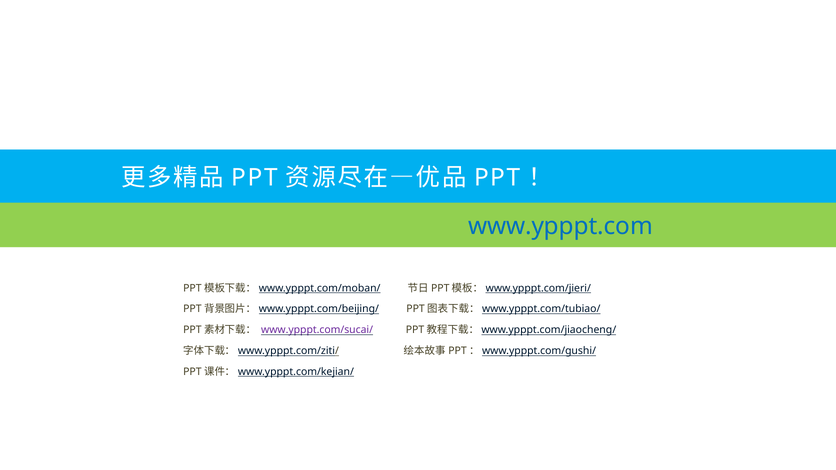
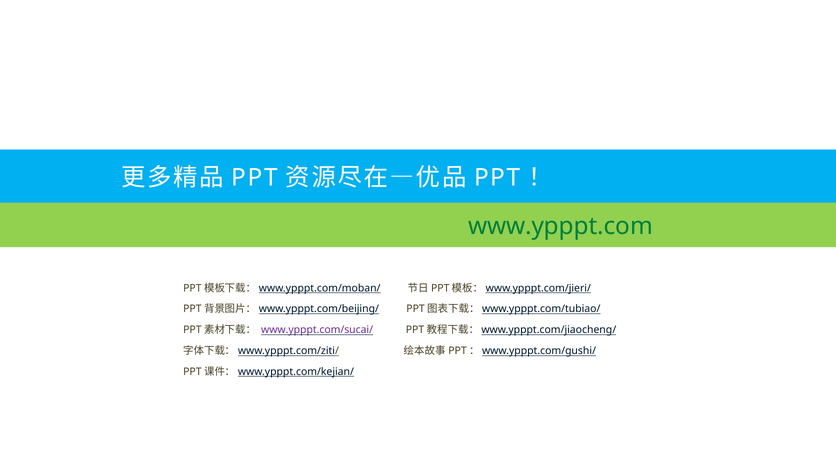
www.ypppt.com colour: blue -> green
